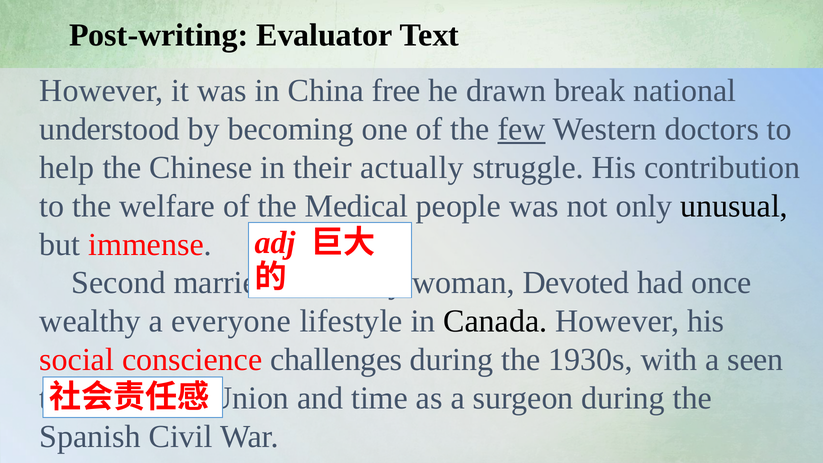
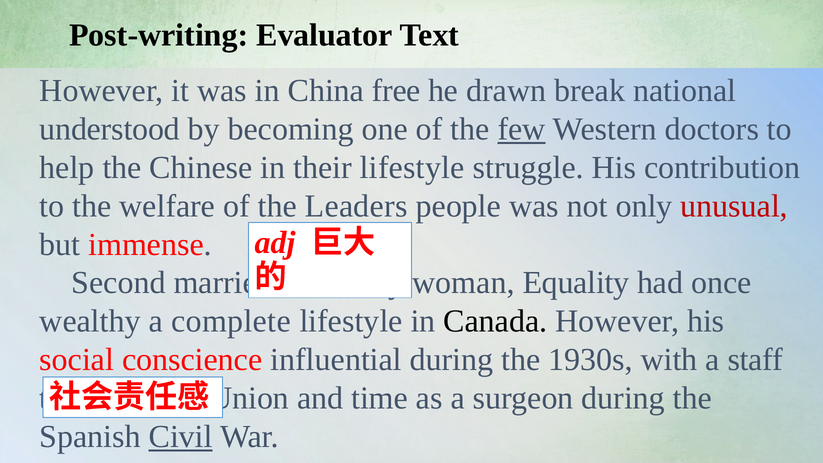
their actually: actually -> lifestyle
Medical: Medical -> Leaders
unusual colour: black -> red
Devoted: Devoted -> Equality
everyone: everyone -> complete
challenges: challenges -> influential
seen: seen -> staff
Civil underline: none -> present
